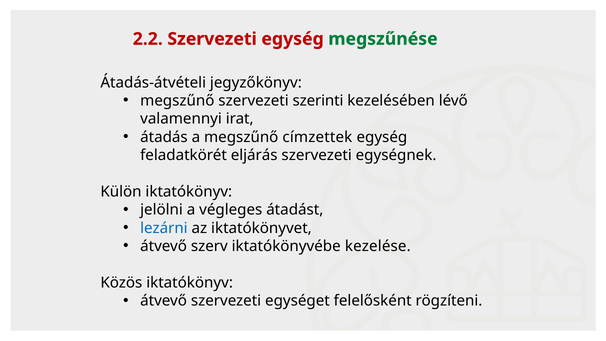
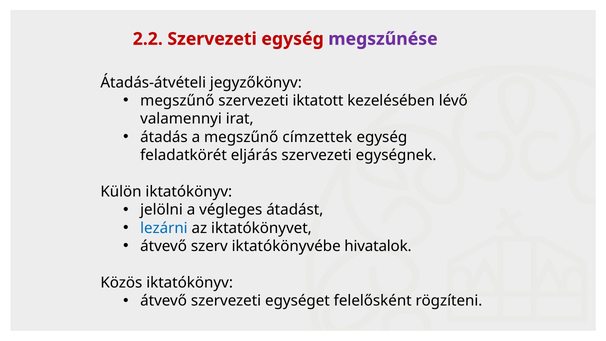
megszűnése colour: green -> purple
szerinti: szerinti -> iktatott
kezelése: kezelése -> hivatalok
